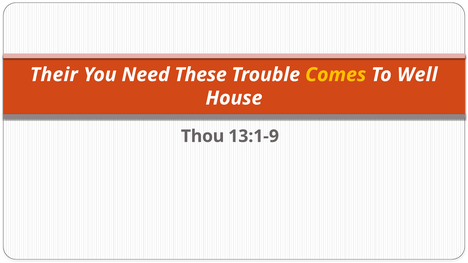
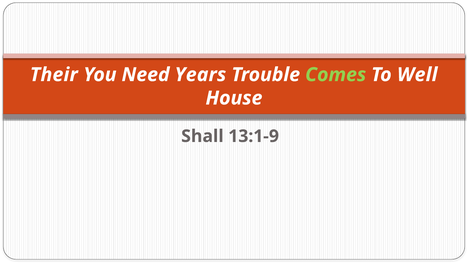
These: These -> Years
Comes colour: yellow -> light green
Thou: Thou -> Shall
